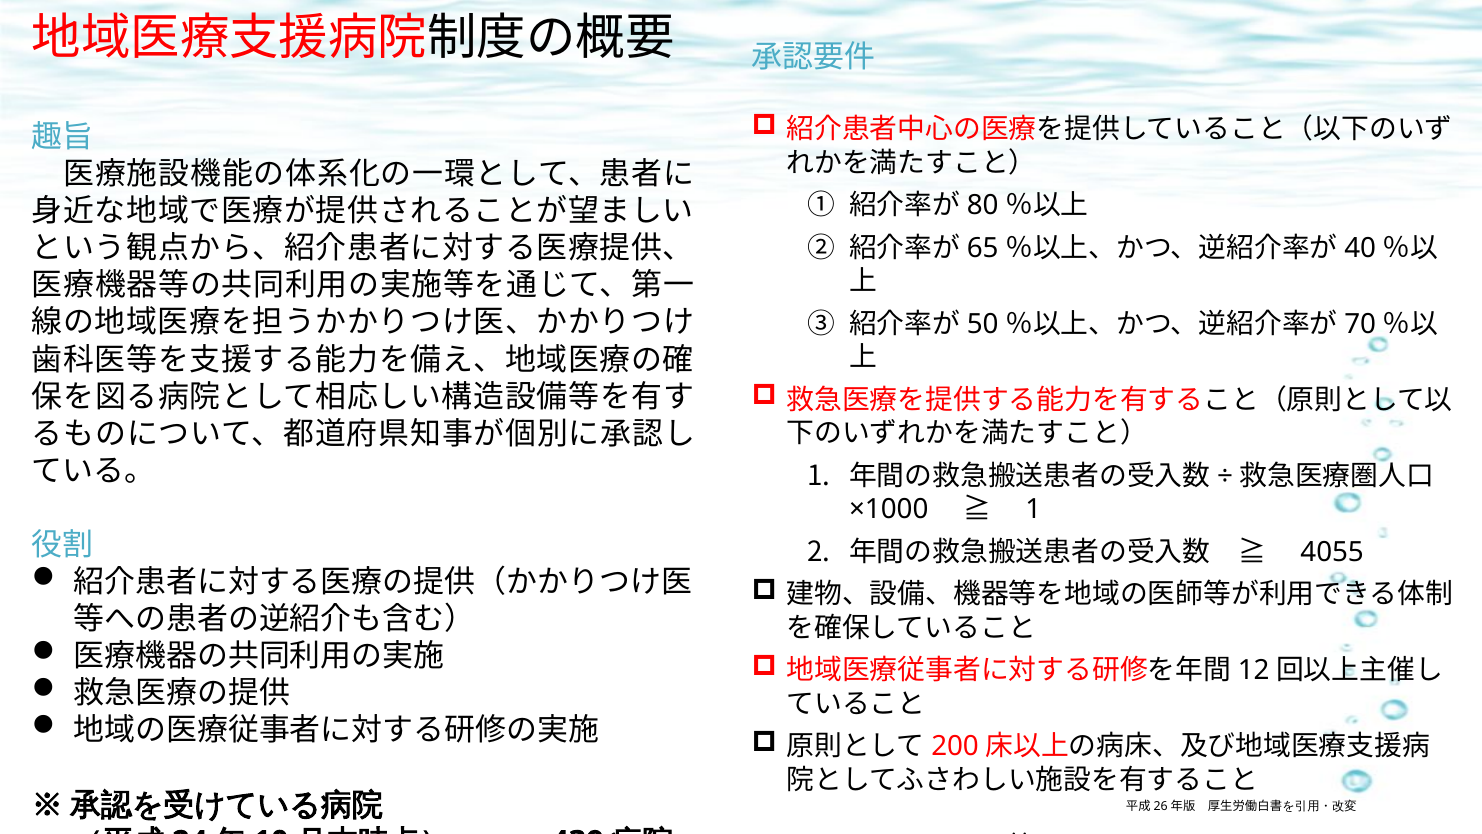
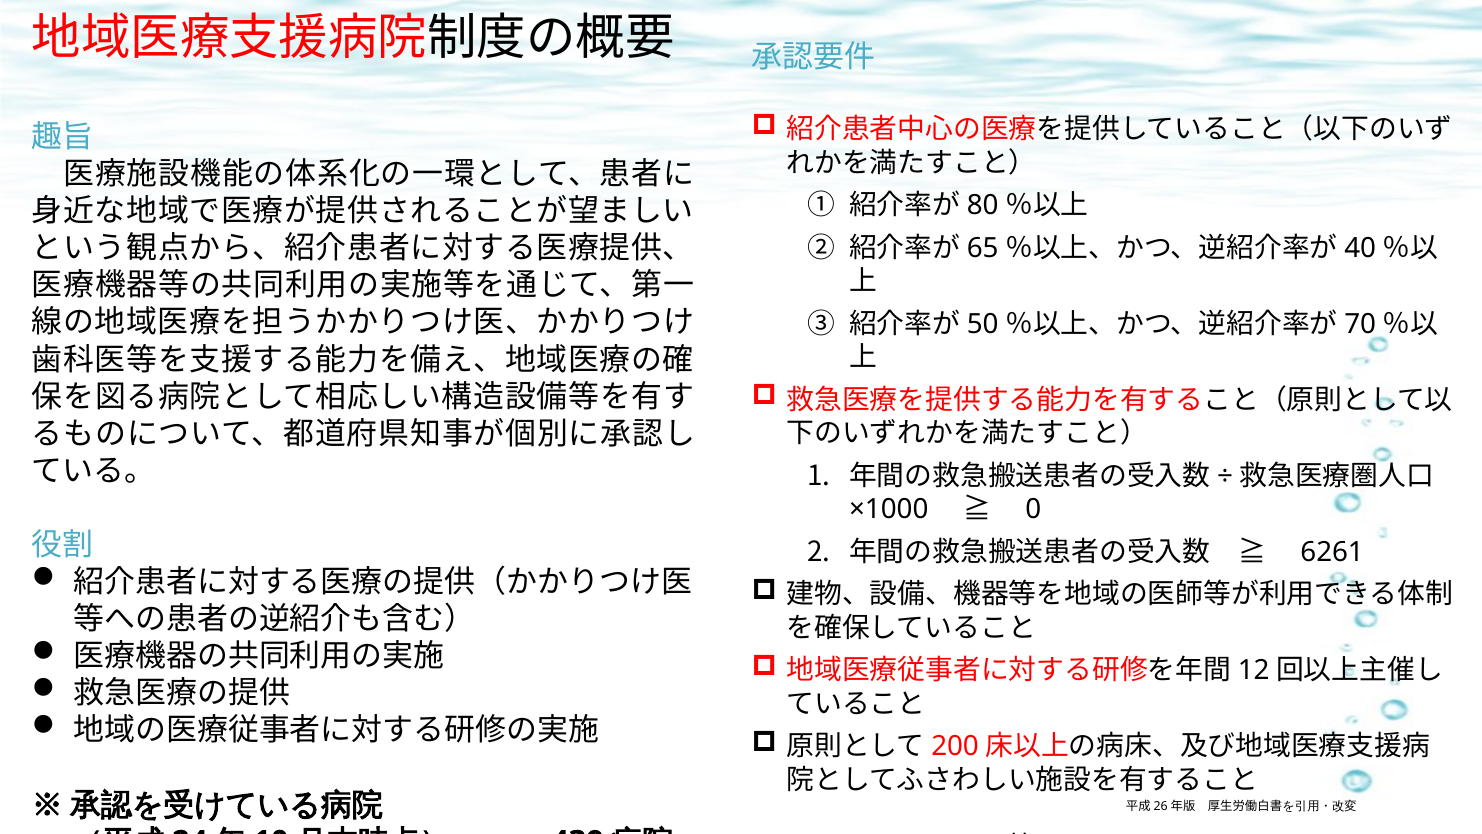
1 at (1033, 509): 1 -> 0
4055: 4055 -> 6261
